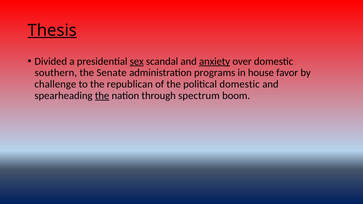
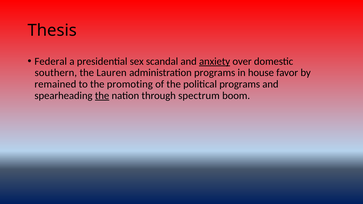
Thesis underline: present -> none
Divided: Divided -> Federal
sex underline: present -> none
Senate: Senate -> Lauren
challenge: challenge -> remained
republican: republican -> promoting
political domestic: domestic -> programs
